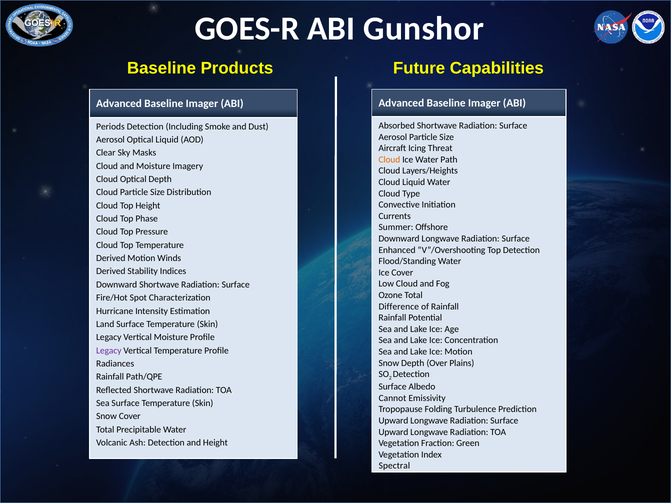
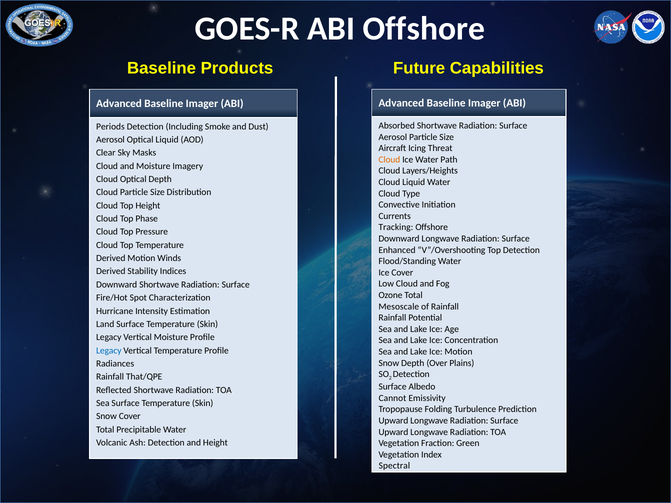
ABI Gunshor: Gunshor -> Offshore
Summer: Summer -> Tracking
Difference: Difference -> Mesoscale
Legacy at (109, 351) colour: purple -> blue
Path/QPE: Path/QPE -> That/QPE
